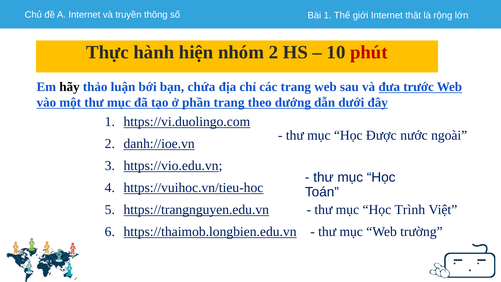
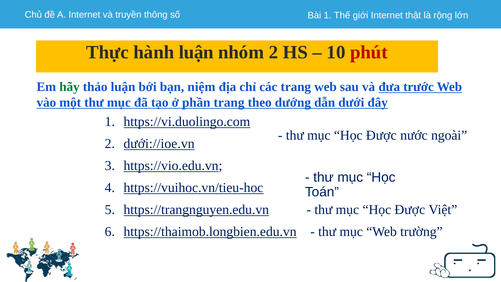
hành hiện: hiện -> luận
hãy colour: black -> green
chứa: chứa -> niệm
danh://ioe.vn: danh://ioe.vn -> dưới://ioe.vn
Trình at (410, 209): Trình -> Được
